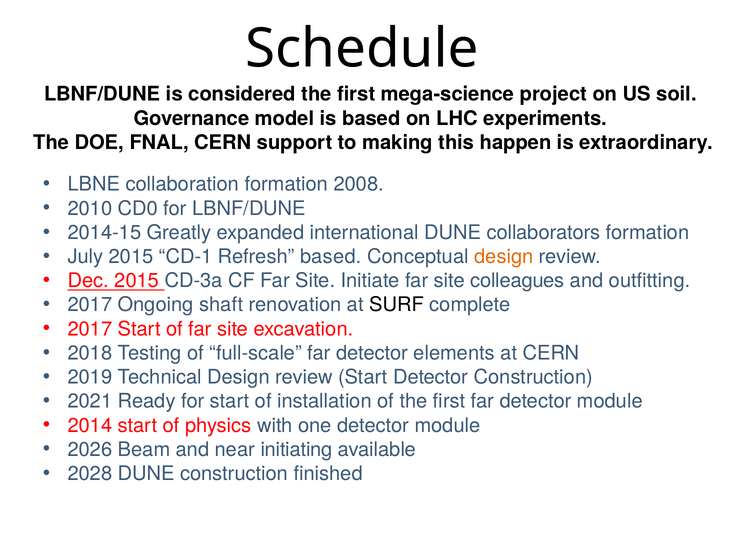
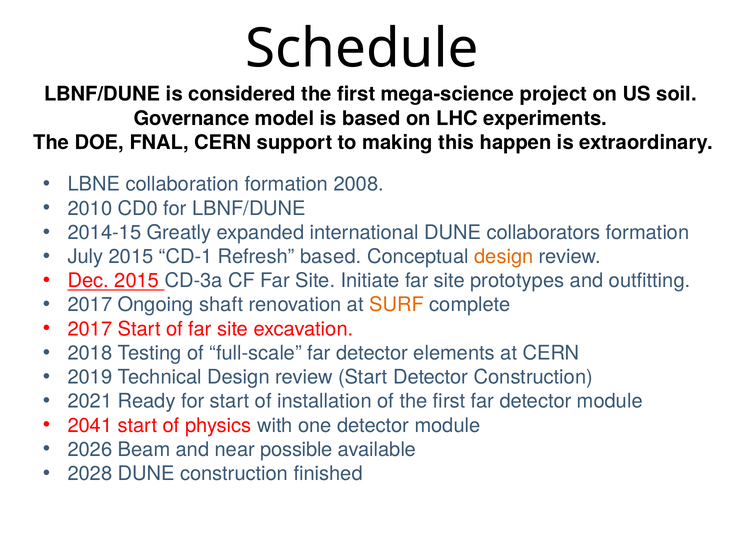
colleagues: colleagues -> prototypes
SURF colour: black -> orange
2014: 2014 -> 2041
initiating: initiating -> possible
